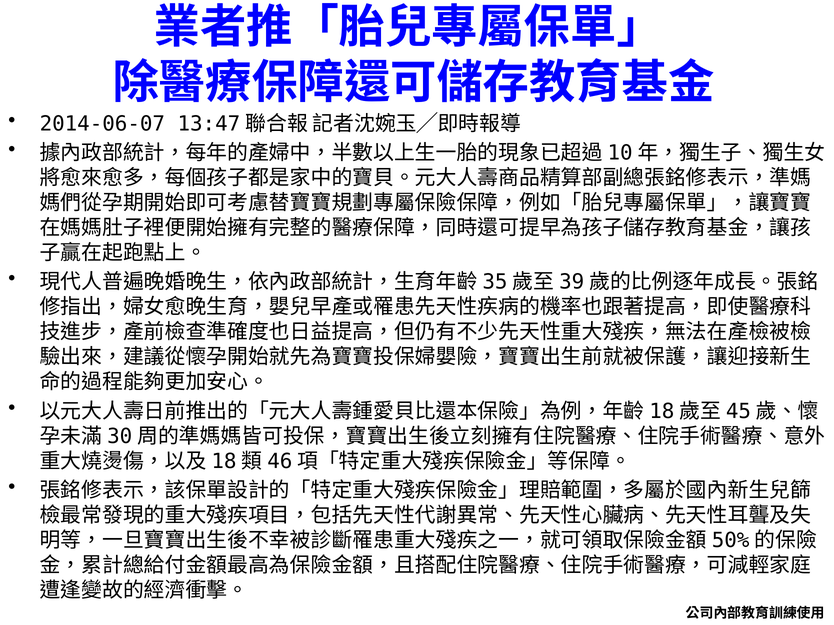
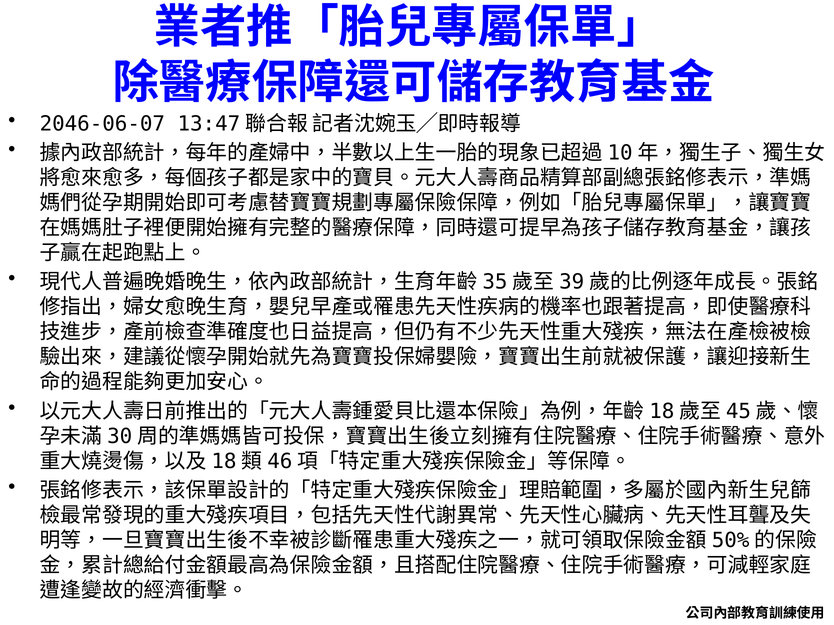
2014-06-07: 2014-06-07 -> 2046-06-07
